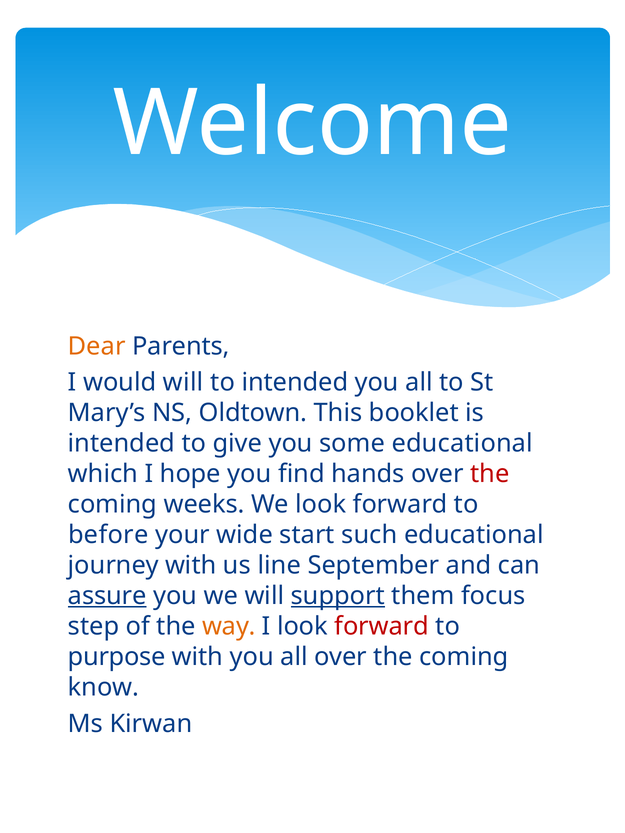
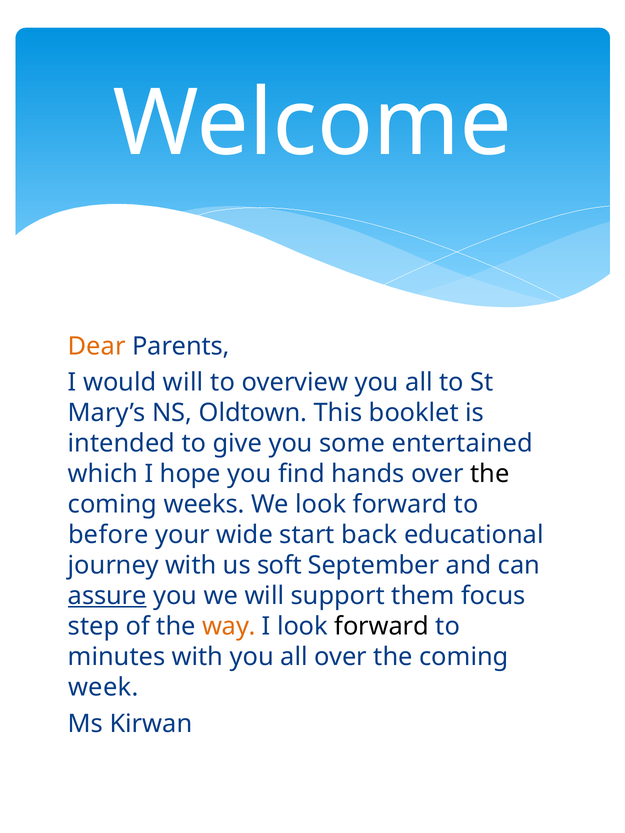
to intended: intended -> overview
some educational: educational -> entertained
the at (490, 474) colour: red -> black
such: such -> back
line: line -> soft
support underline: present -> none
forward at (382, 627) colour: red -> black
purpose: purpose -> minutes
know: know -> week
